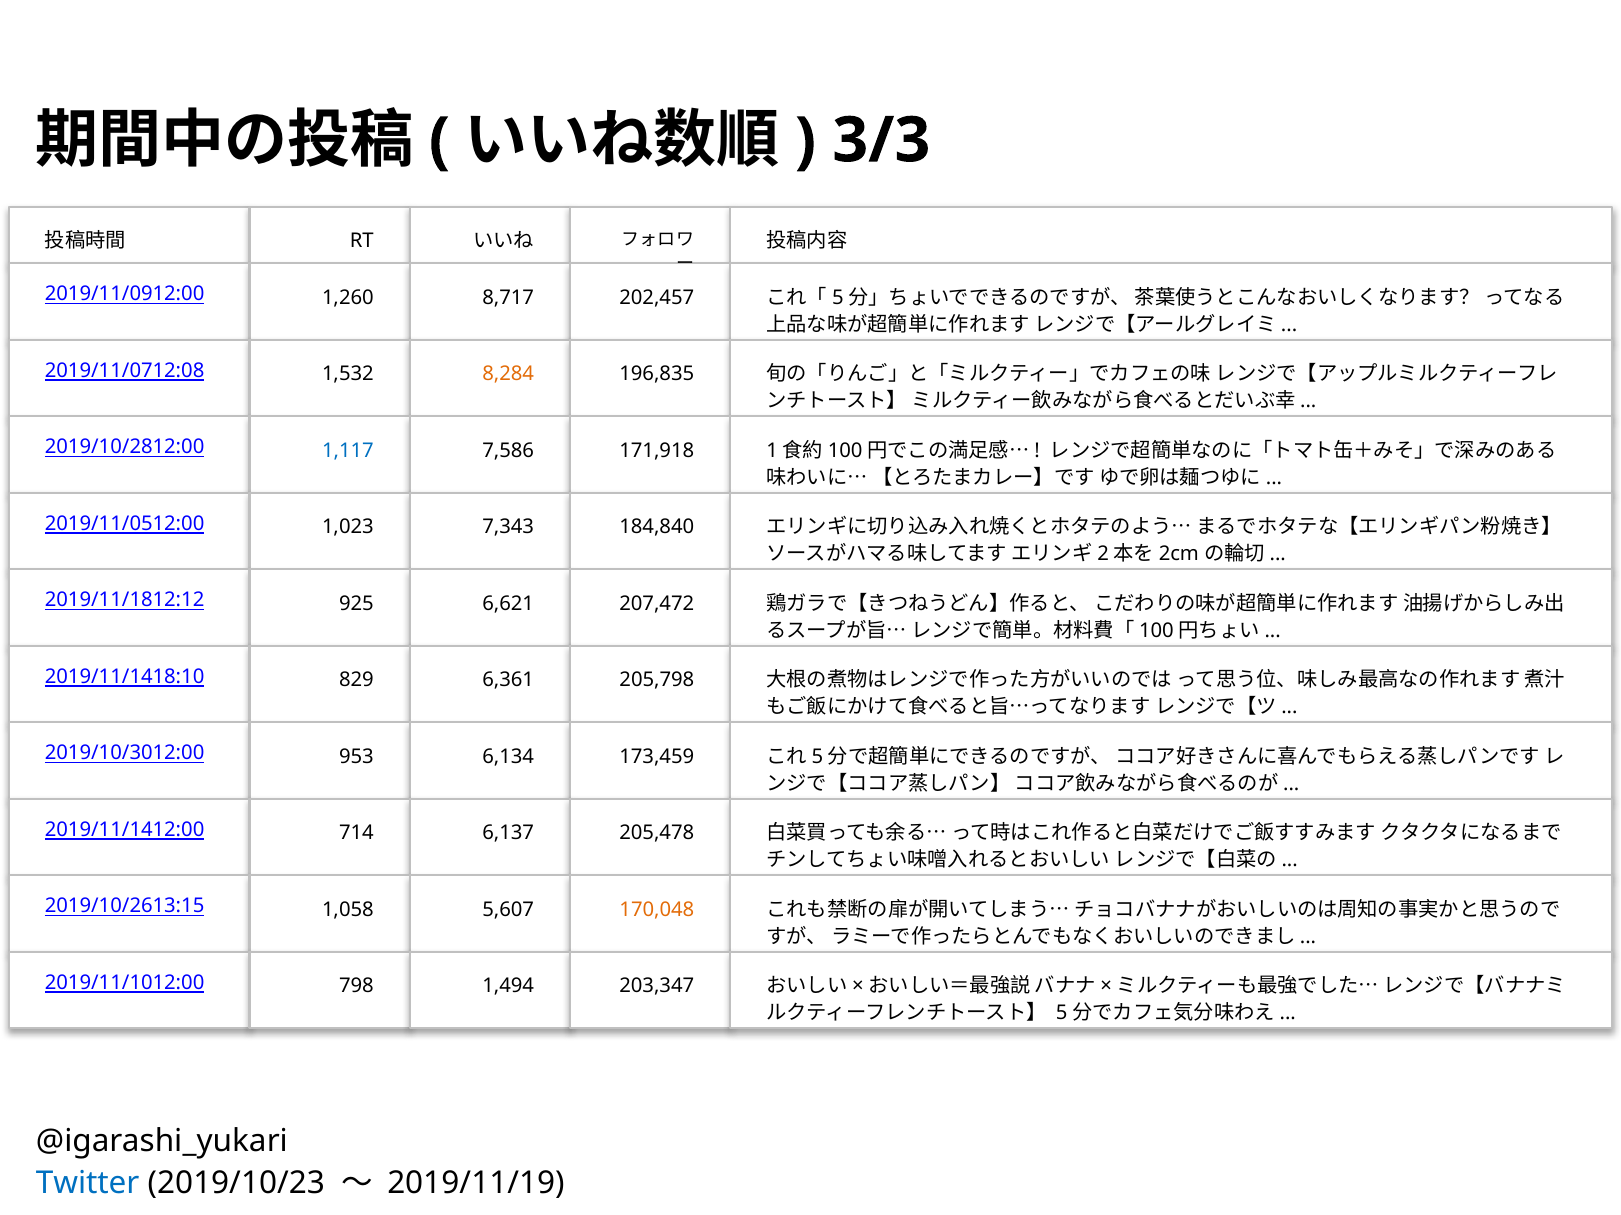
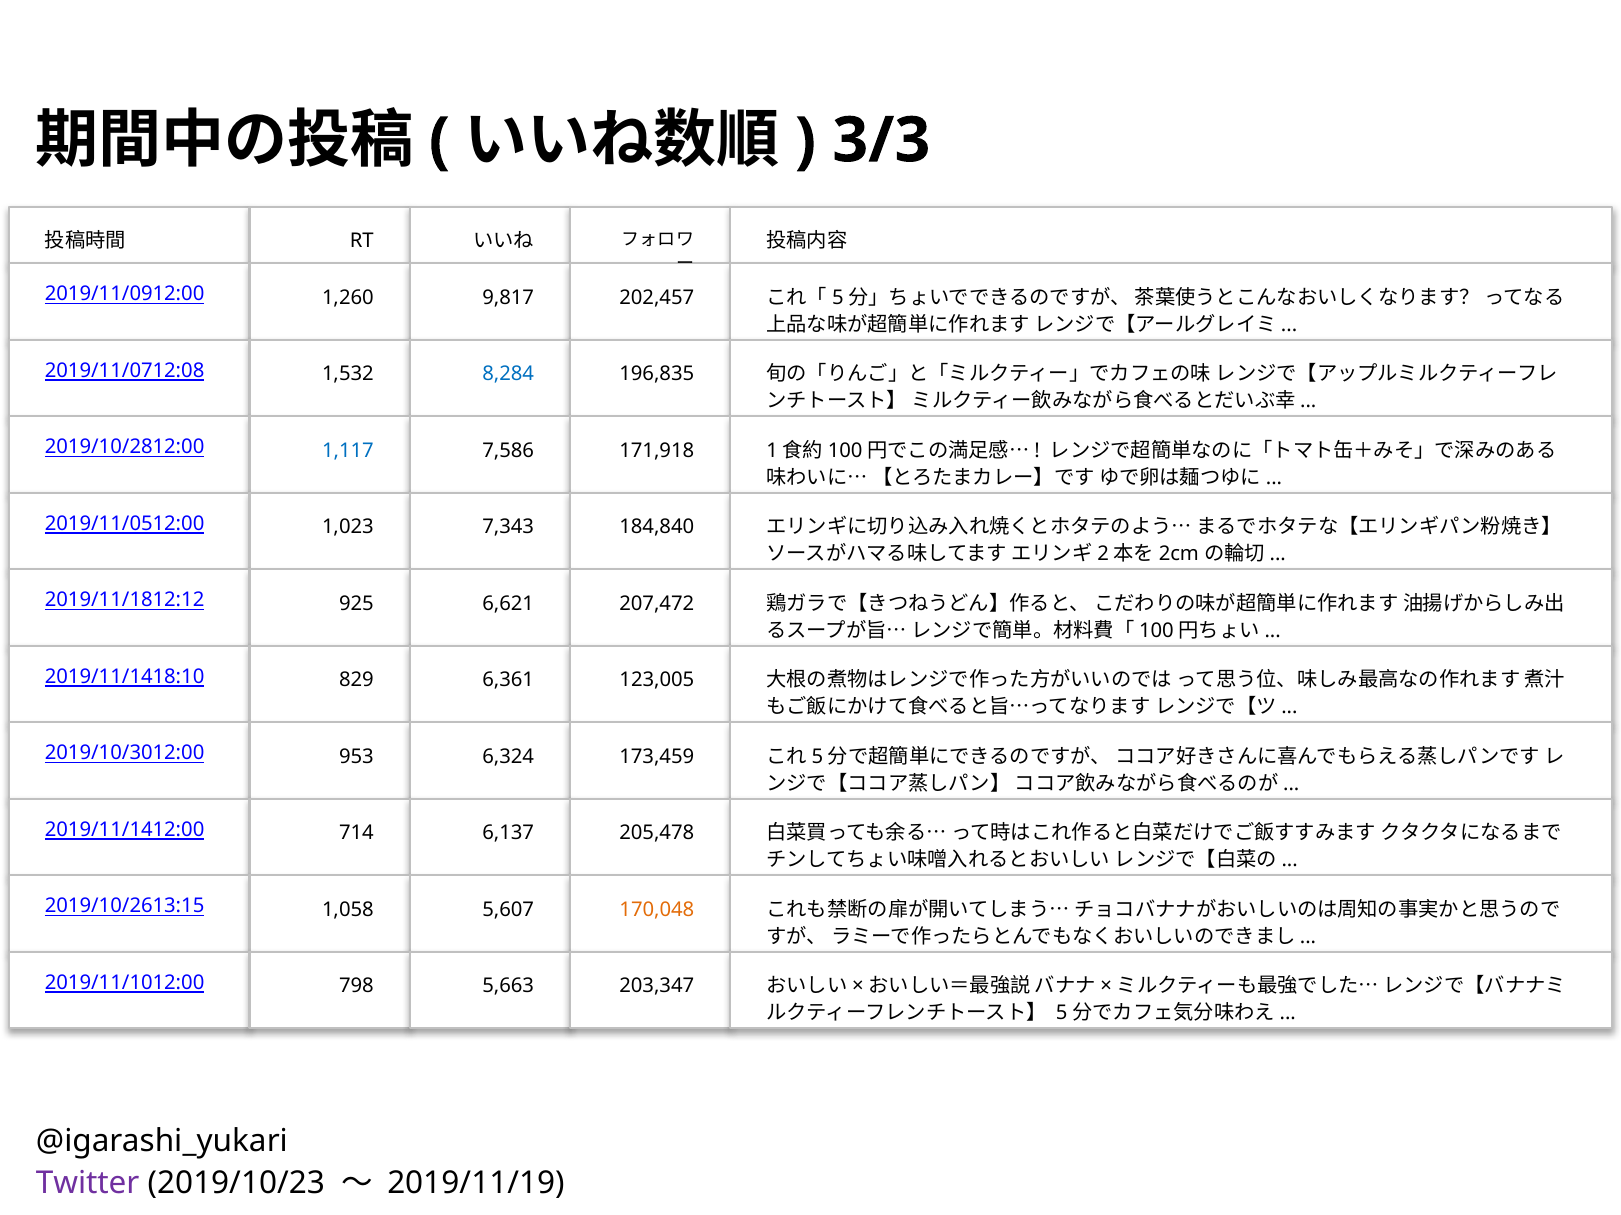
8,717: 8,717 -> 9,817
8,284 colour: orange -> blue
205,798: 205,798 -> 123,005
6,134: 6,134 -> 6,324
1,494: 1,494 -> 5,663
Twitter colour: blue -> purple
